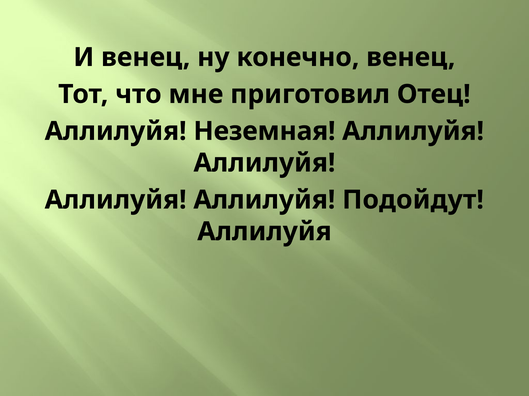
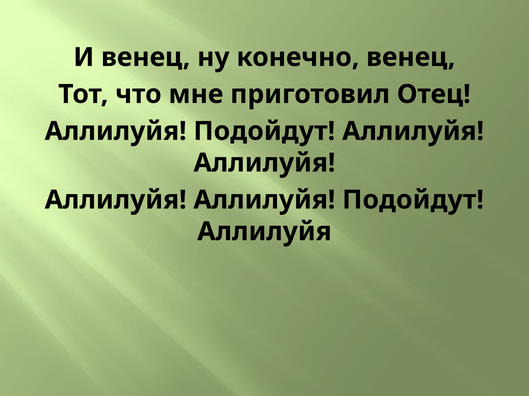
Неземная at (264, 131): Неземная -> Подойдут
